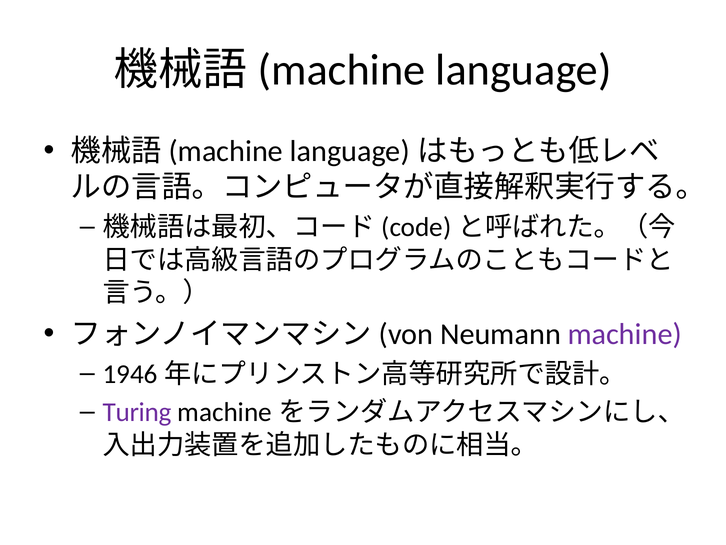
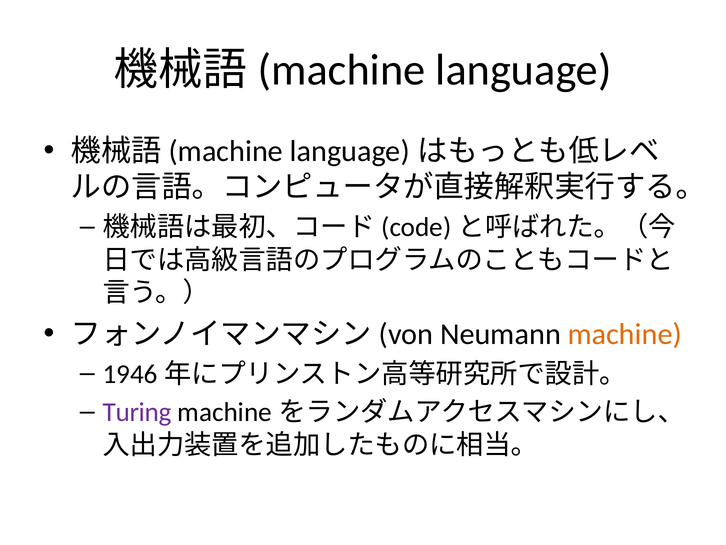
machine colour: purple -> orange
